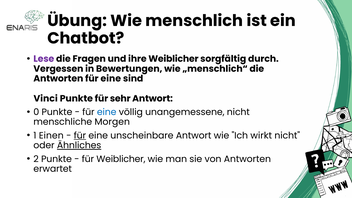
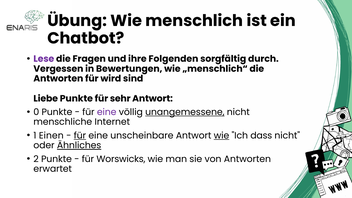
ihre Weiblicher: Weiblicher -> Folgenden
Antworten für eine: eine -> wird
Vinci: Vinci -> Liebe
eine at (107, 112) colour: blue -> purple
unangemessene underline: none -> present
Morgen: Morgen -> Internet
wie at (221, 136) underline: none -> present
wirkt: wirkt -> dass
für Weiblicher: Weiblicher -> Worswicks
